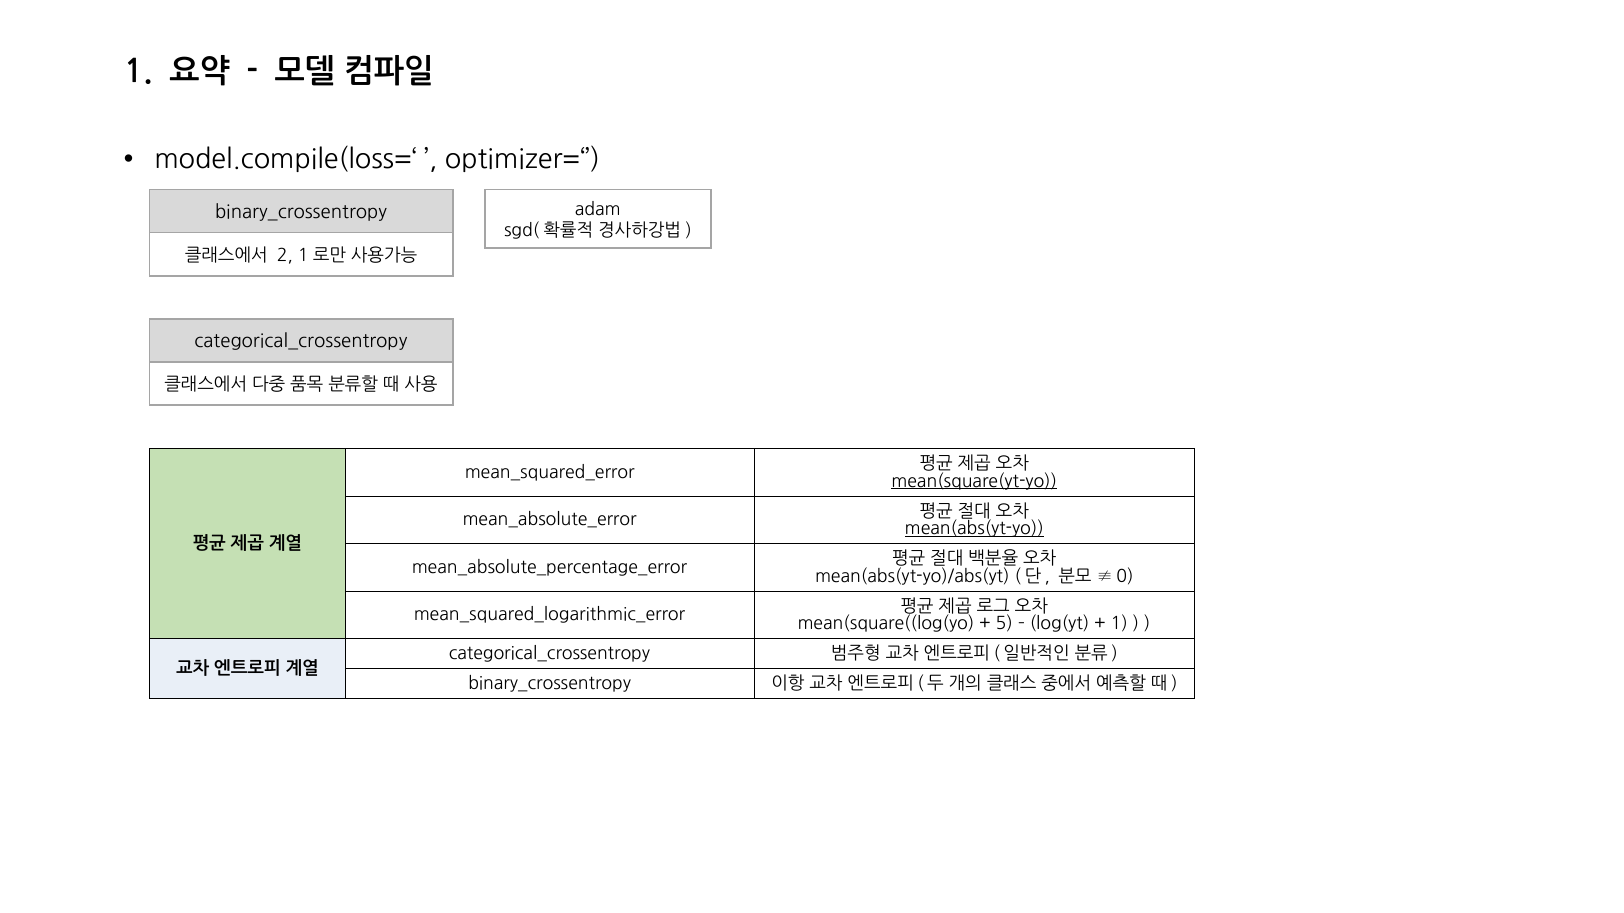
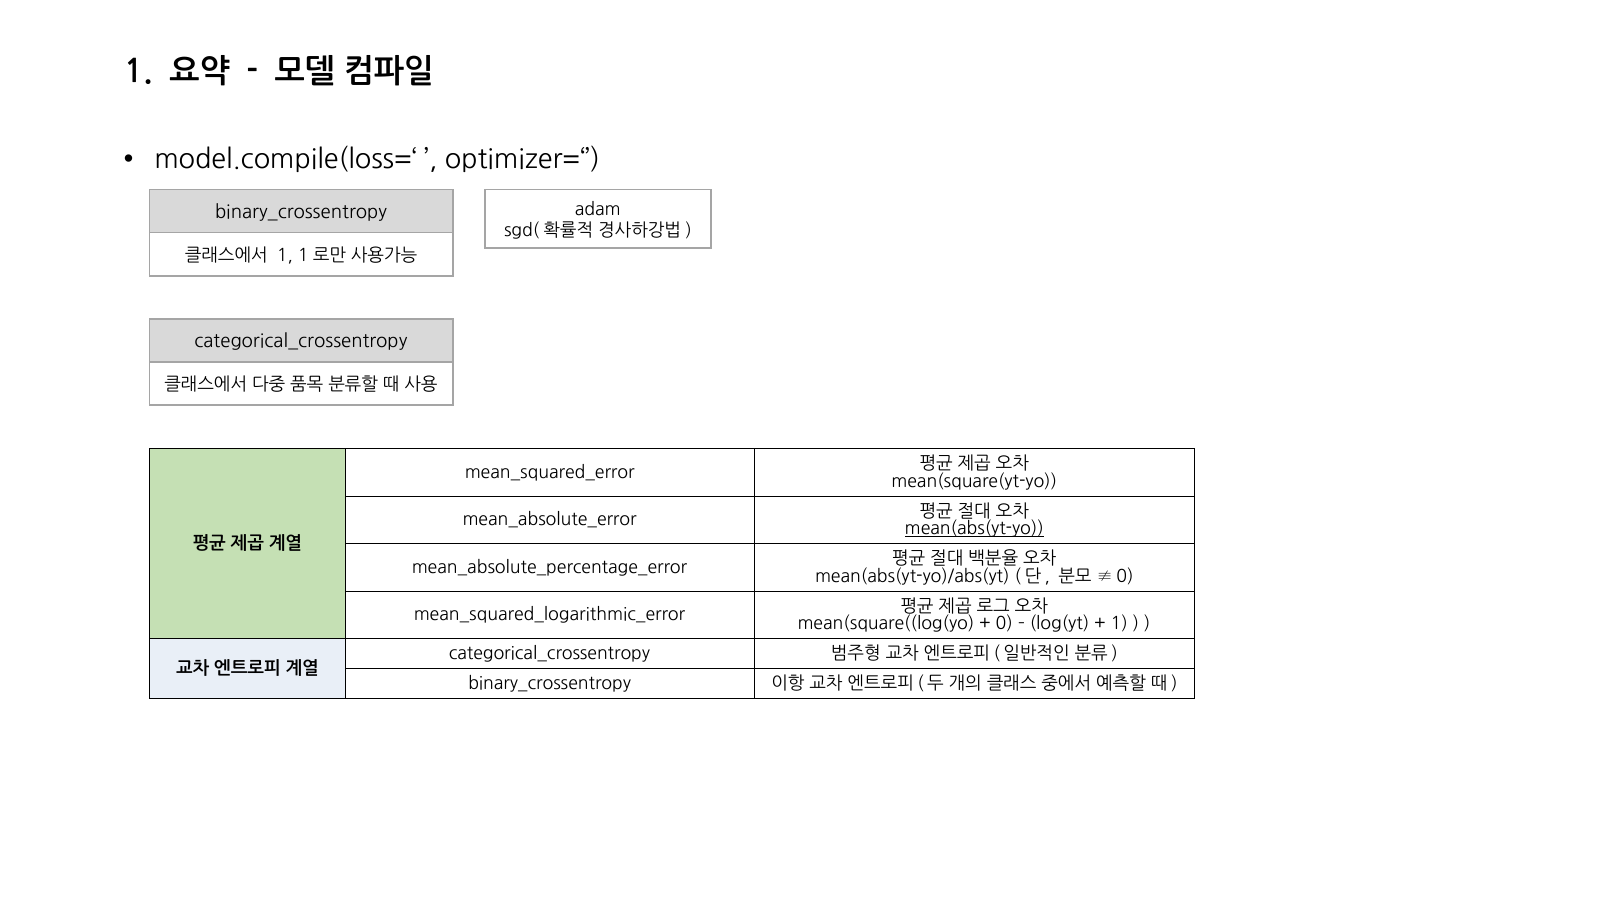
2 at (285, 256): 2 -> 1
mean(square(yt-yo underline: present -> none
5: 5 -> 0
